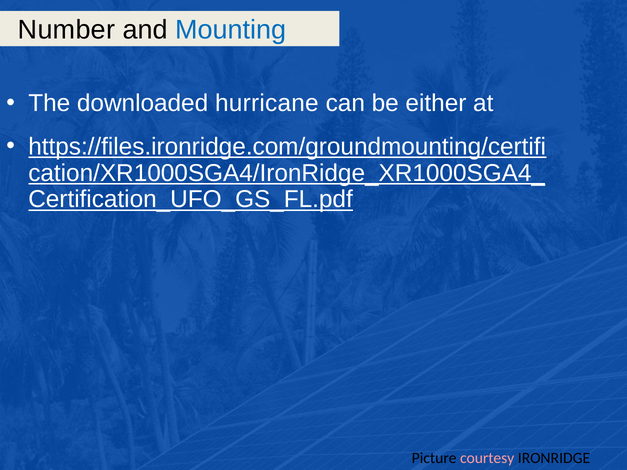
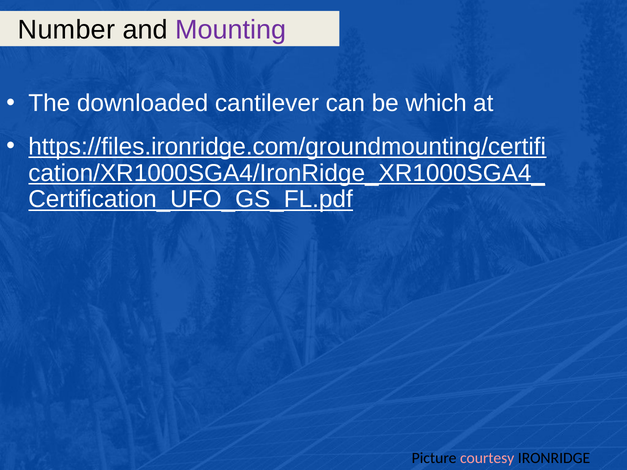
Mounting colour: blue -> purple
hurricane: hurricane -> cantilever
either: either -> which
